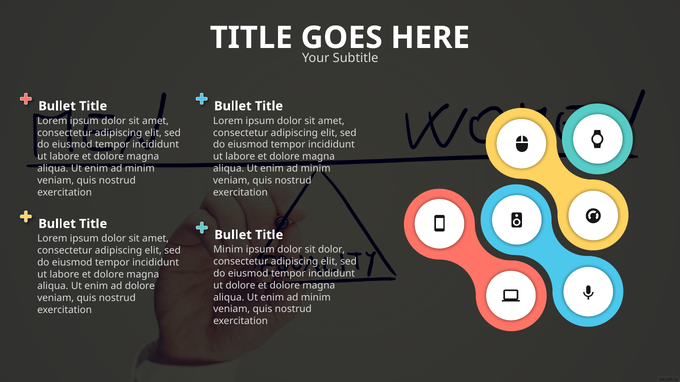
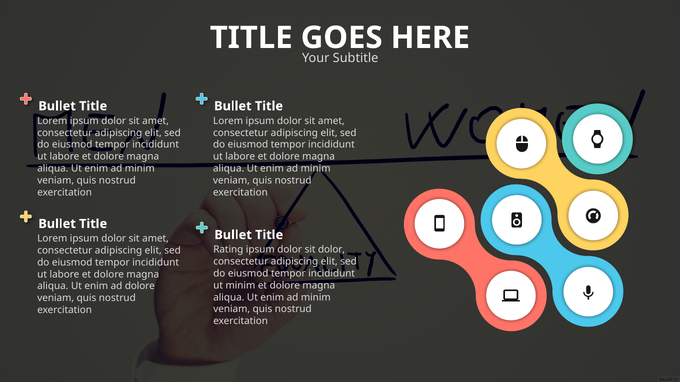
Minim at (228, 250): Minim -> Rating
ut dolore: dolore -> minim
